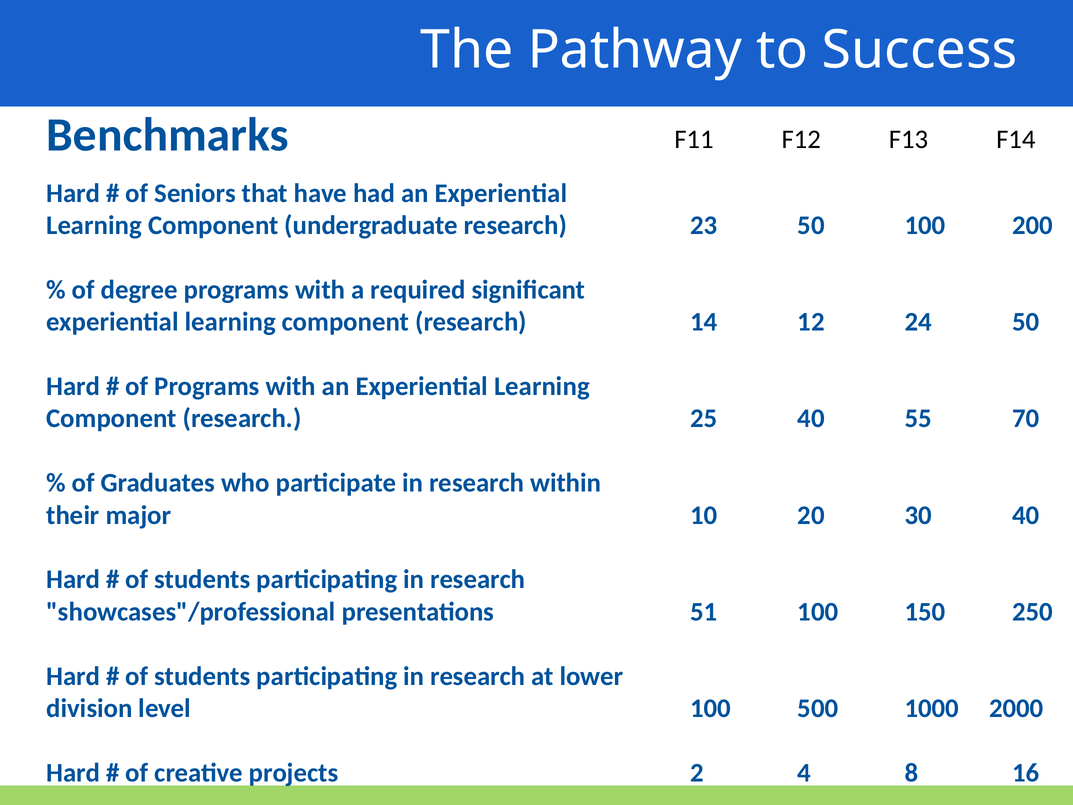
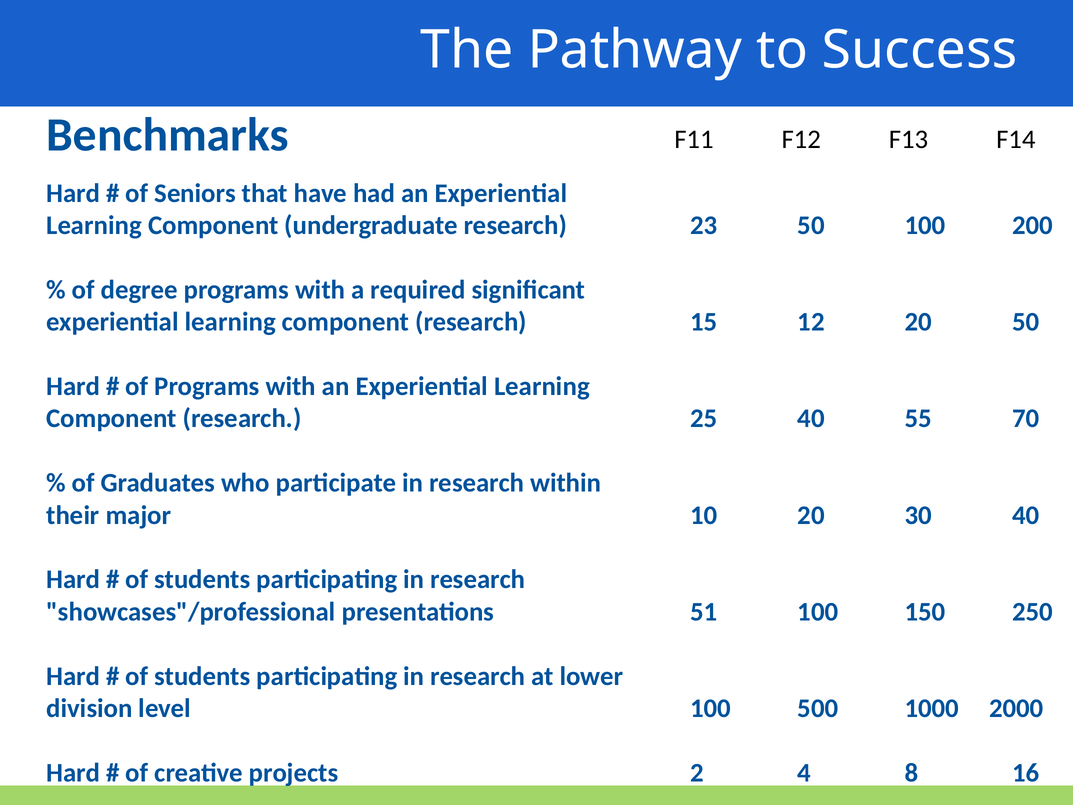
14: 14 -> 15
12 24: 24 -> 20
